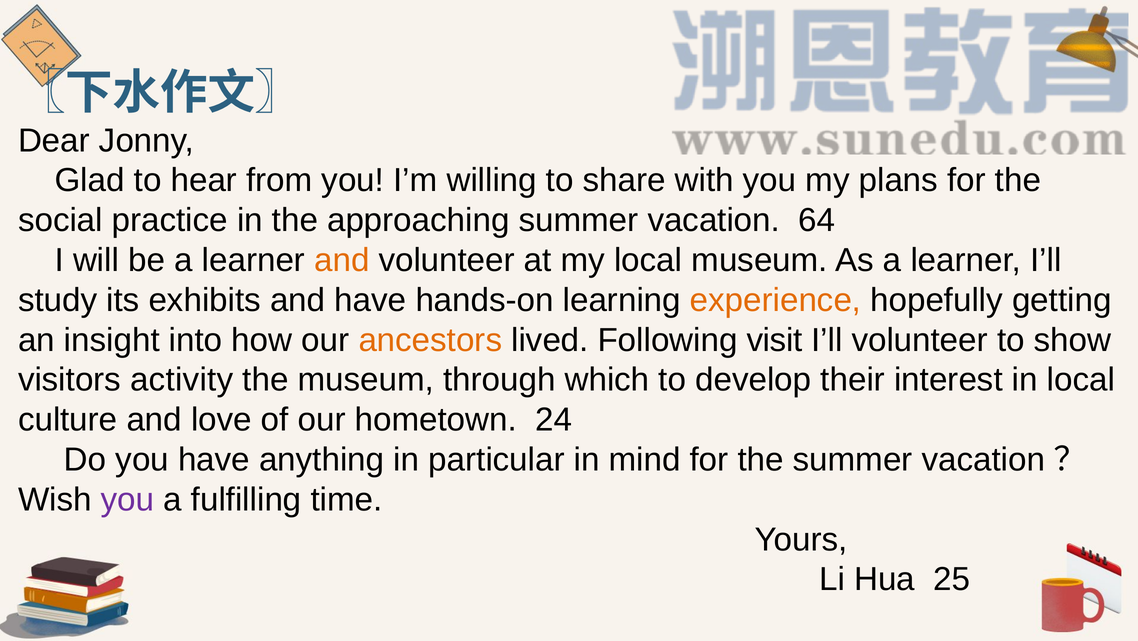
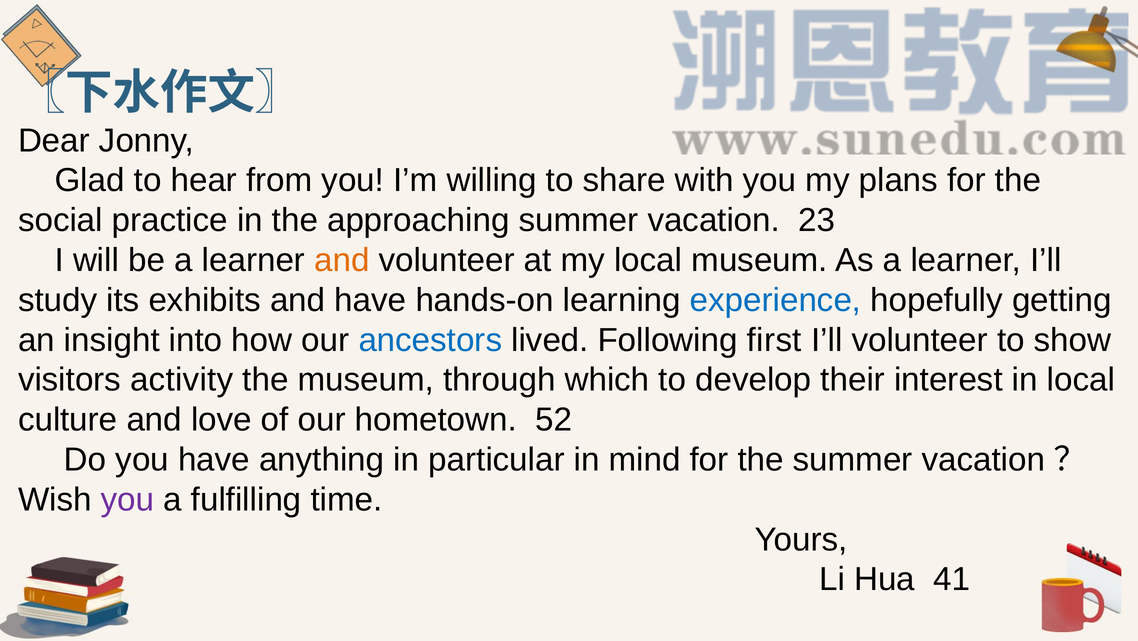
64: 64 -> 23
experience colour: orange -> blue
ancestors colour: orange -> blue
visit: visit -> first
24: 24 -> 52
25: 25 -> 41
